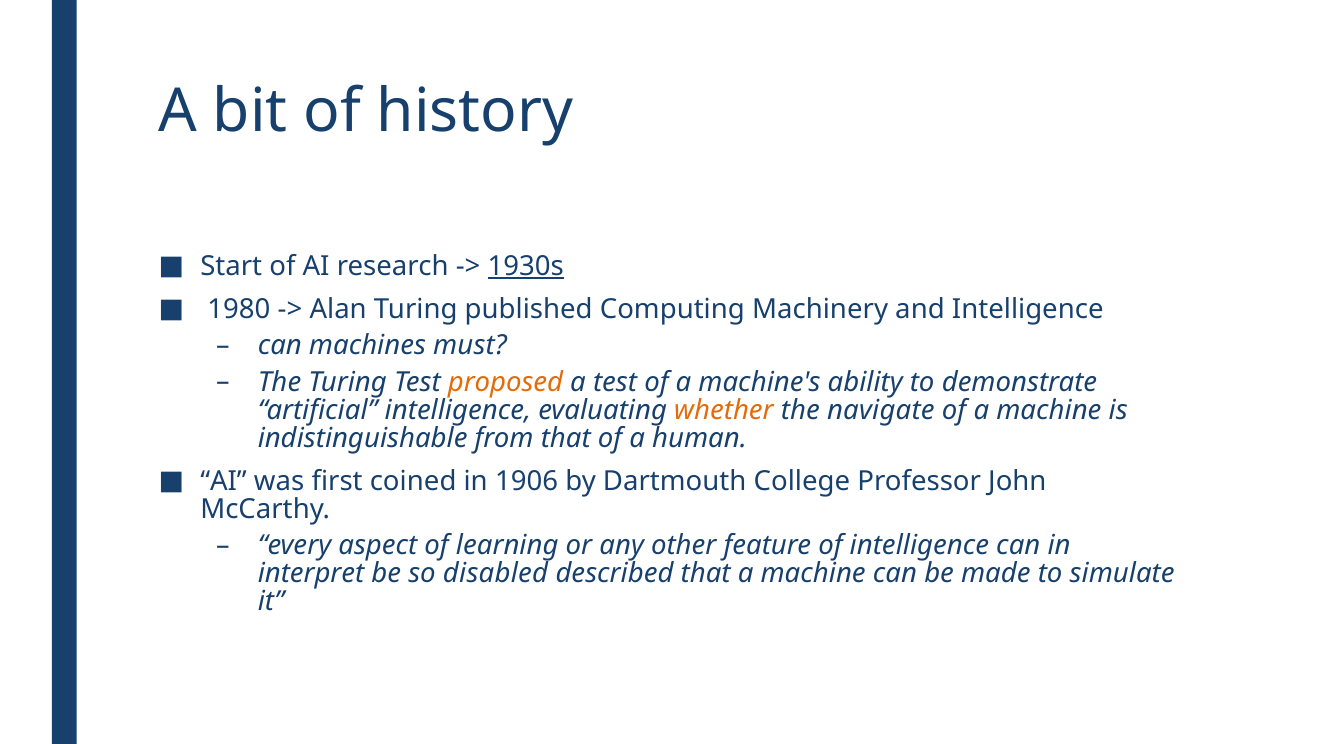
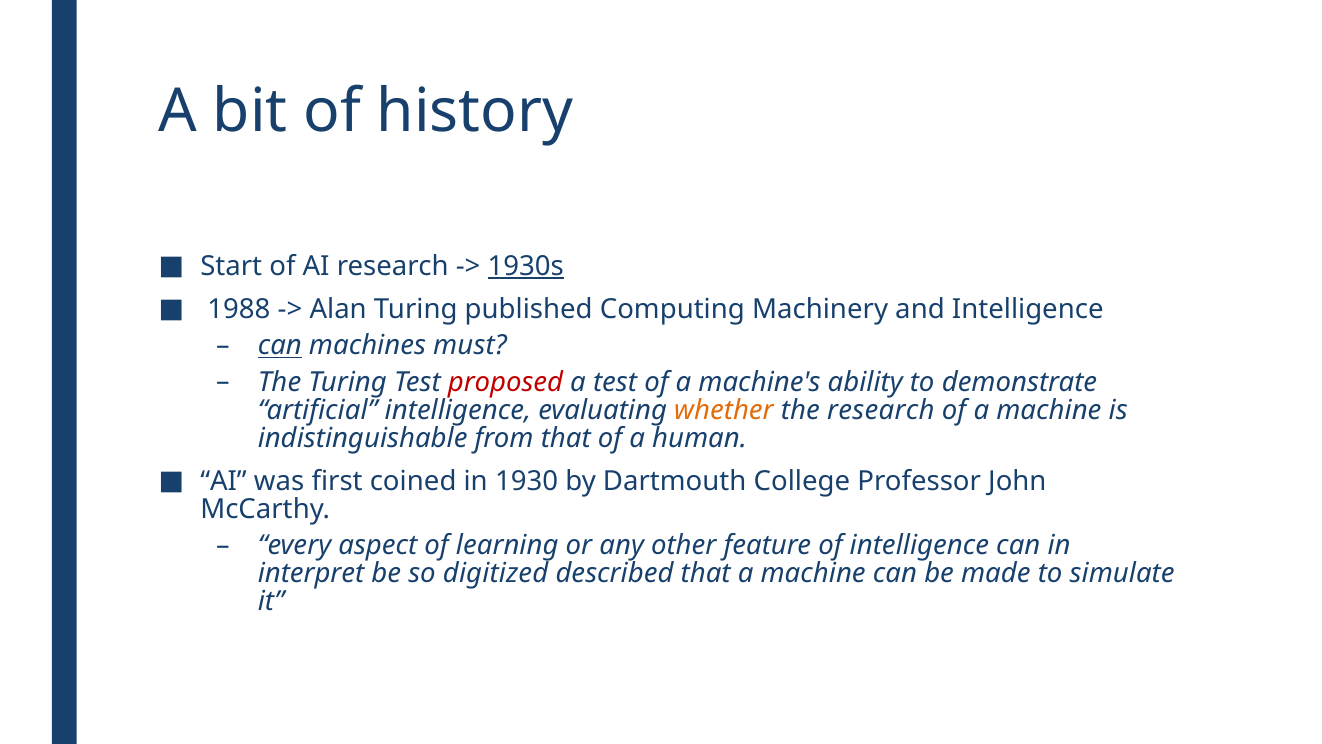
1980: 1980 -> 1988
can at (280, 346) underline: none -> present
proposed colour: orange -> red
the navigate: navigate -> research
1906: 1906 -> 1930
disabled: disabled -> digitized
